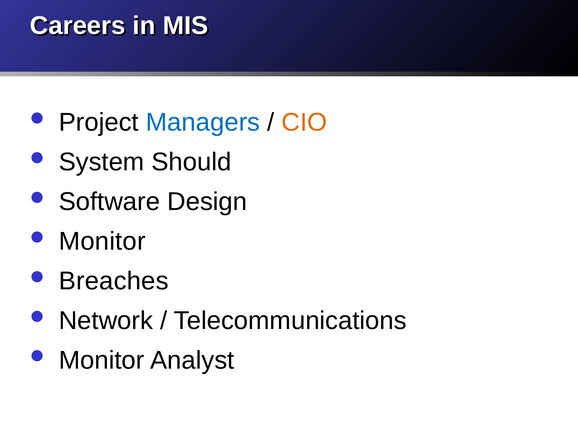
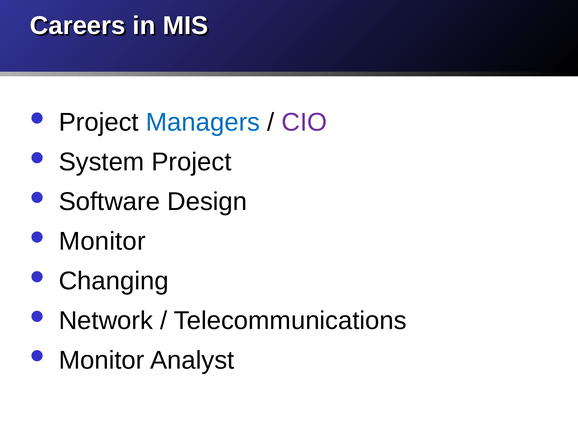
CIO colour: orange -> purple
System Should: Should -> Project
Breaches: Breaches -> Changing
